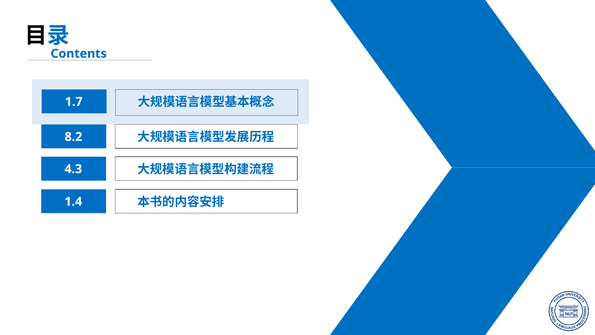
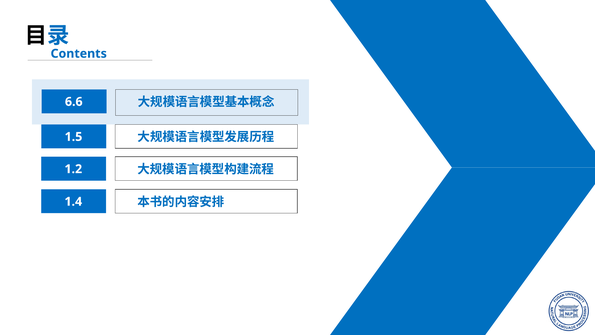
1.7: 1.7 -> 6.6
8.2: 8.2 -> 1.5
4.3: 4.3 -> 1.2
